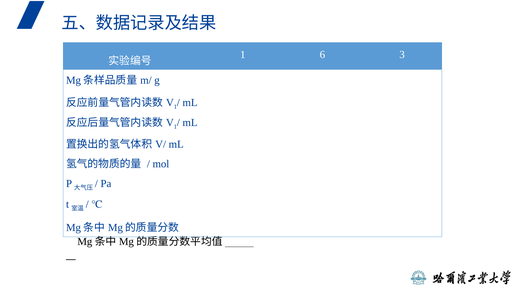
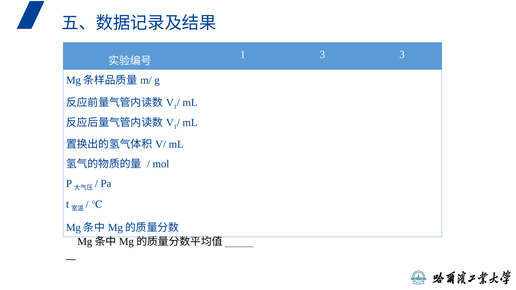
1 6: 6 -> 3
